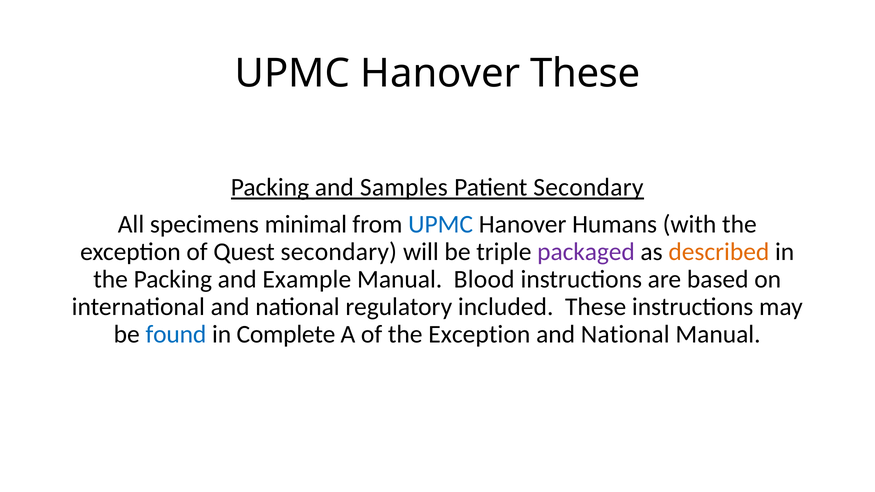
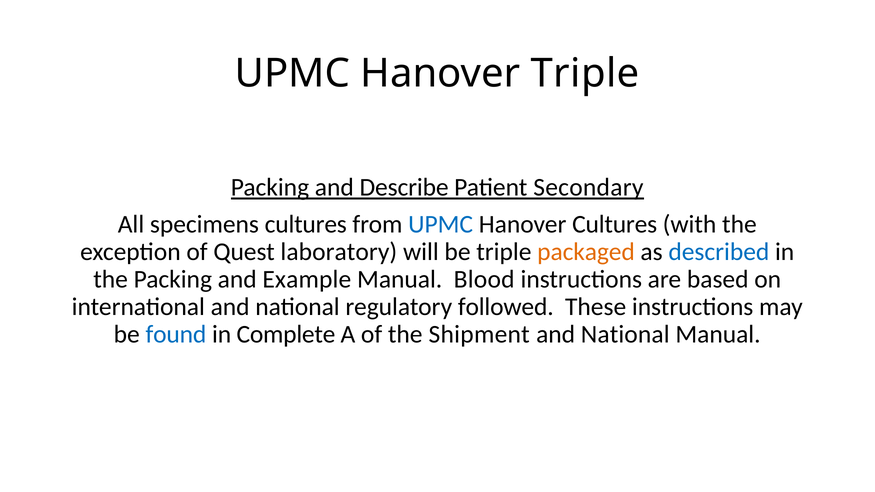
Hanover These: These -> Triple
Samples: Samples -> Describe
specimens minimal: minimal -> cultures
Hanover Humans: Humans -> Cultures
Quest secondary: secondary -> laboratory
packaged colour: purple -> orange
described colour: orange -> blue
included: included -> followed
of the Exception: Exception -> Shipment
